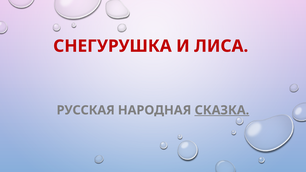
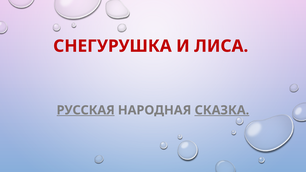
РУССКАЯ underline: none -> present
